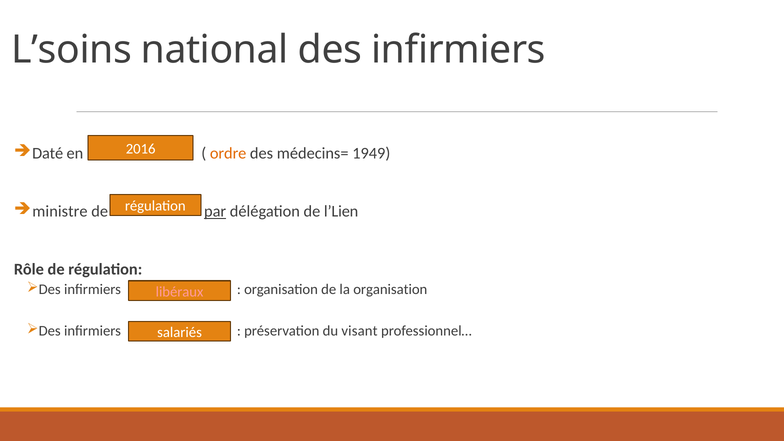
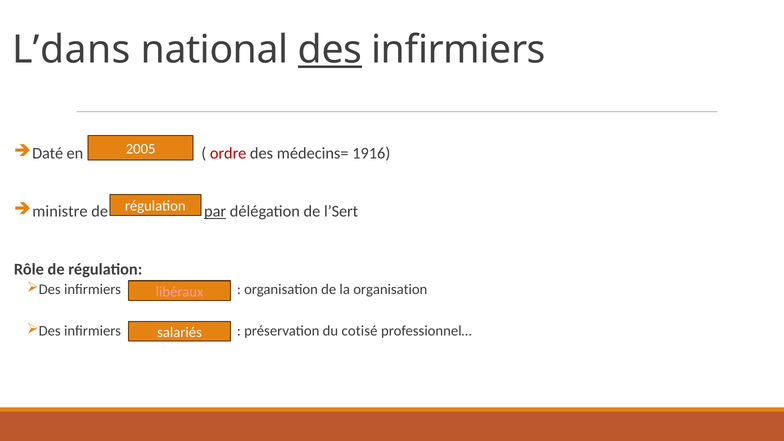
L’soins: L’soins -> L’dans
des at (330, 50) underline: none -> present
2016: 2016 -> 2005
ordre colour: orange -> red
1949: 1949 -> 1916
l’Lien: l’Lien -> l’Sert
visant: visant -> cotisé
